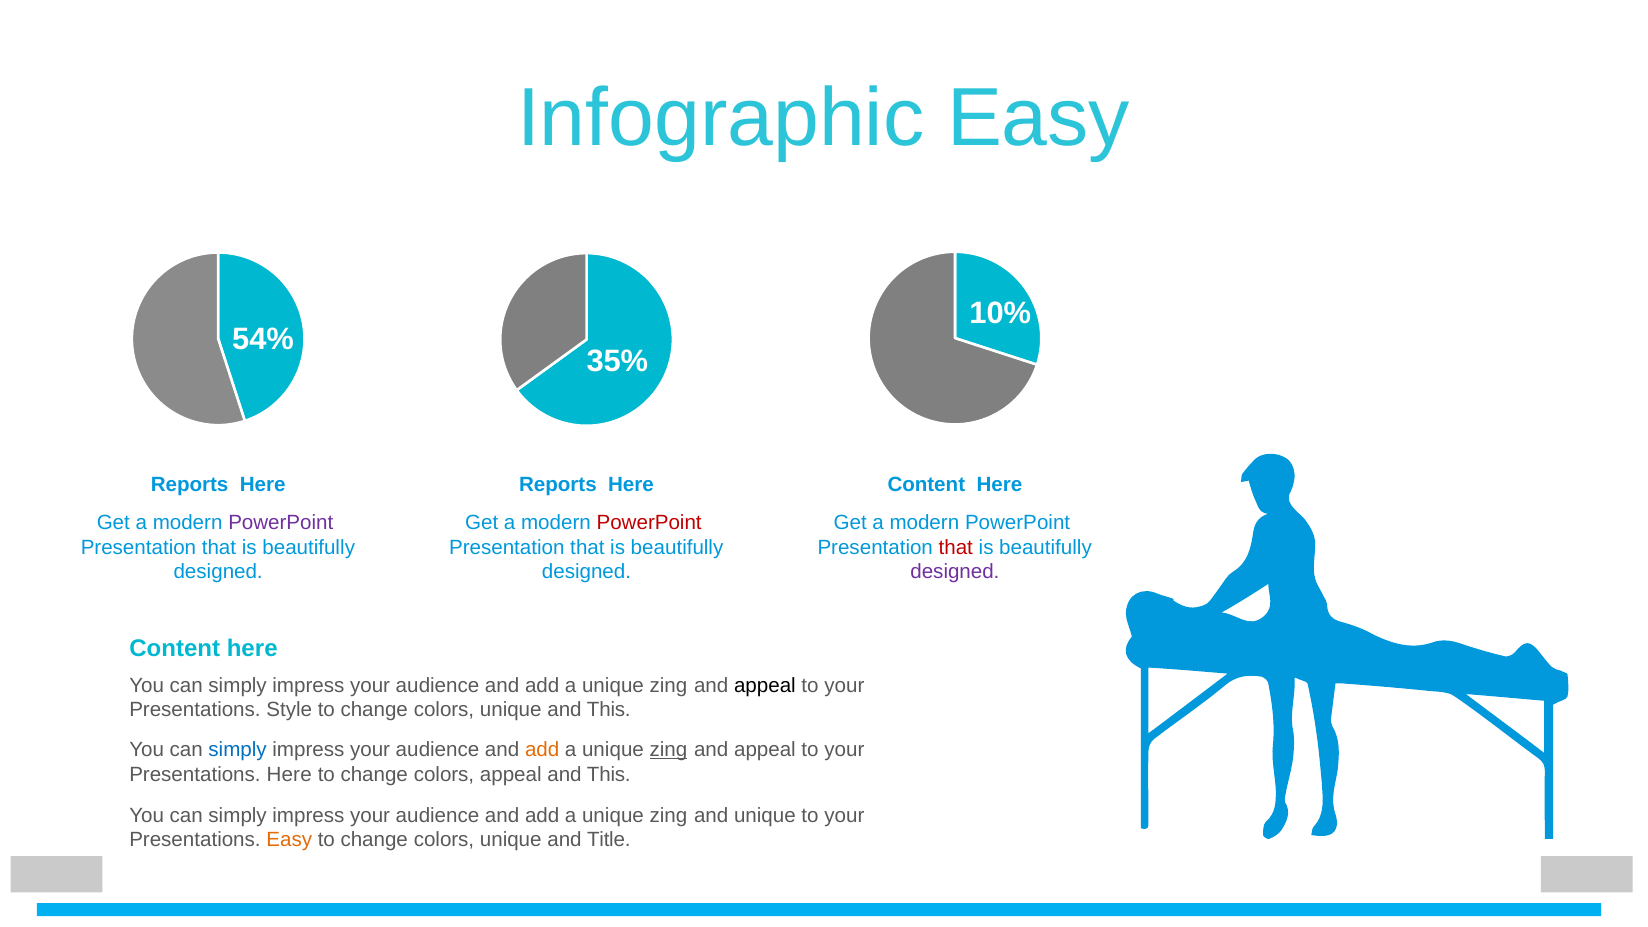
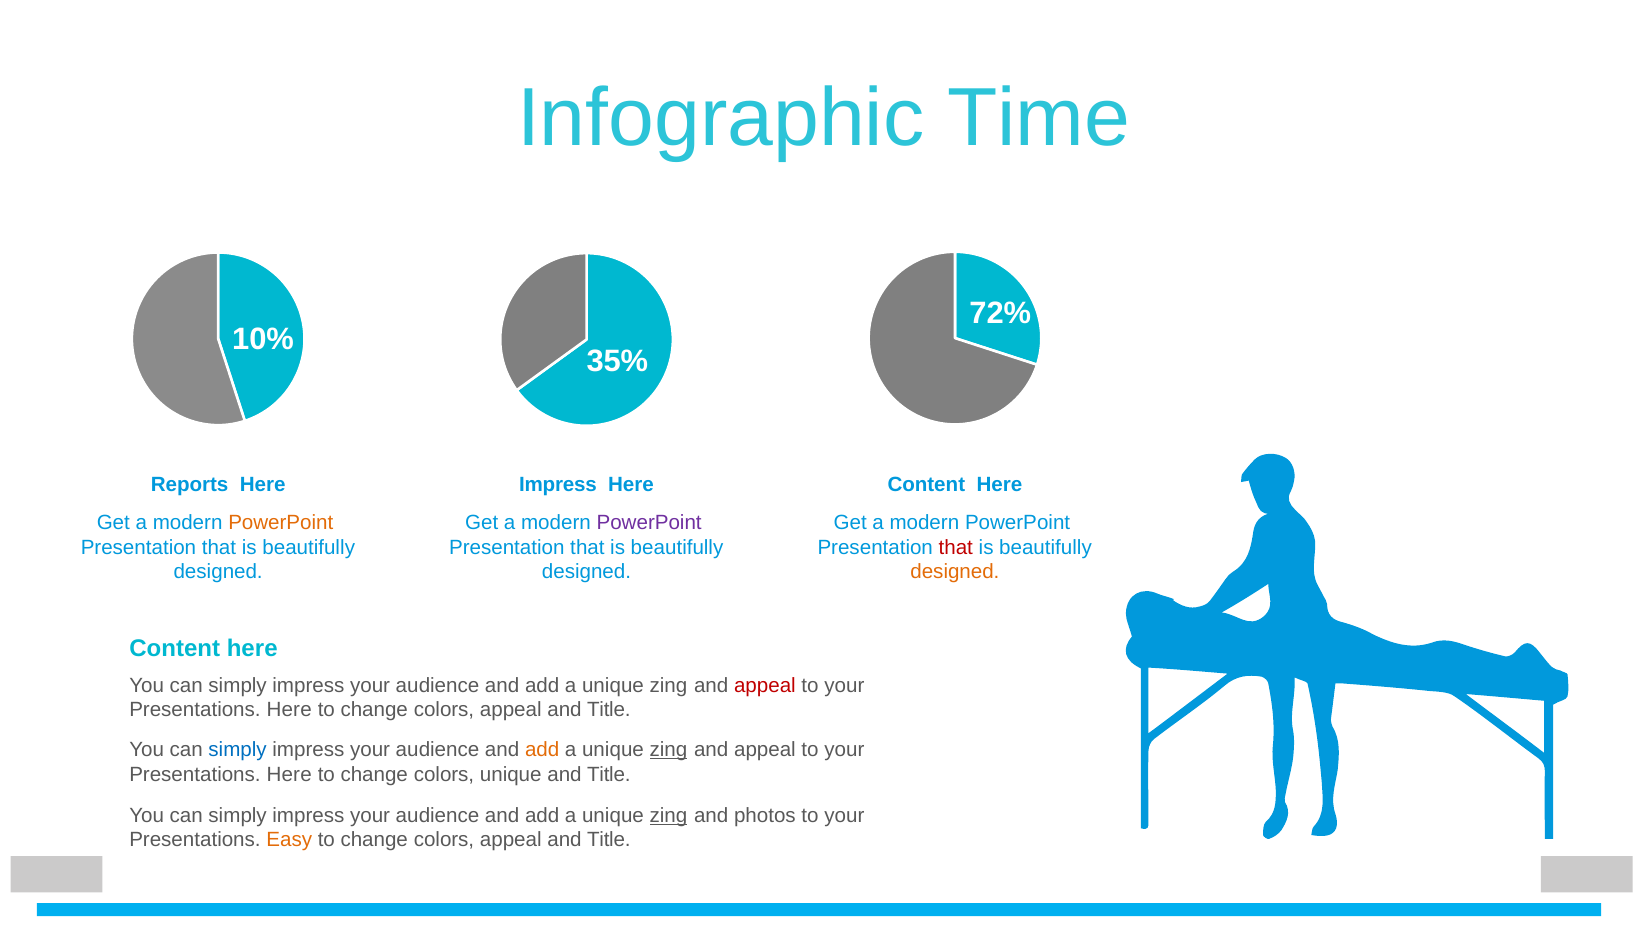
Infographic Easy: Easy -> Time
10%: 10% -> 72%
54%: 54% -> 10%
Reports at (558, 485): Reports -> Impress
PowerPoint at (281, 523) colour: purple -> orange
PowerPoint at (649, 523) colour: red -> purple
designed at (955, 572) colour: purple -> orange
appeal at (765, 685) colour: black -> red
Style at (289, 710): Style -> Here
unique at (511, 710): unique -> appeal
This at (609, 710): This -> Title
colors appeal: appeal -> unique
This at (609, 774): This -> Title
zing at (668, 815) underline: none -> present
and unique: unique -> photos
unique at (511, 840): unique -> appeal
